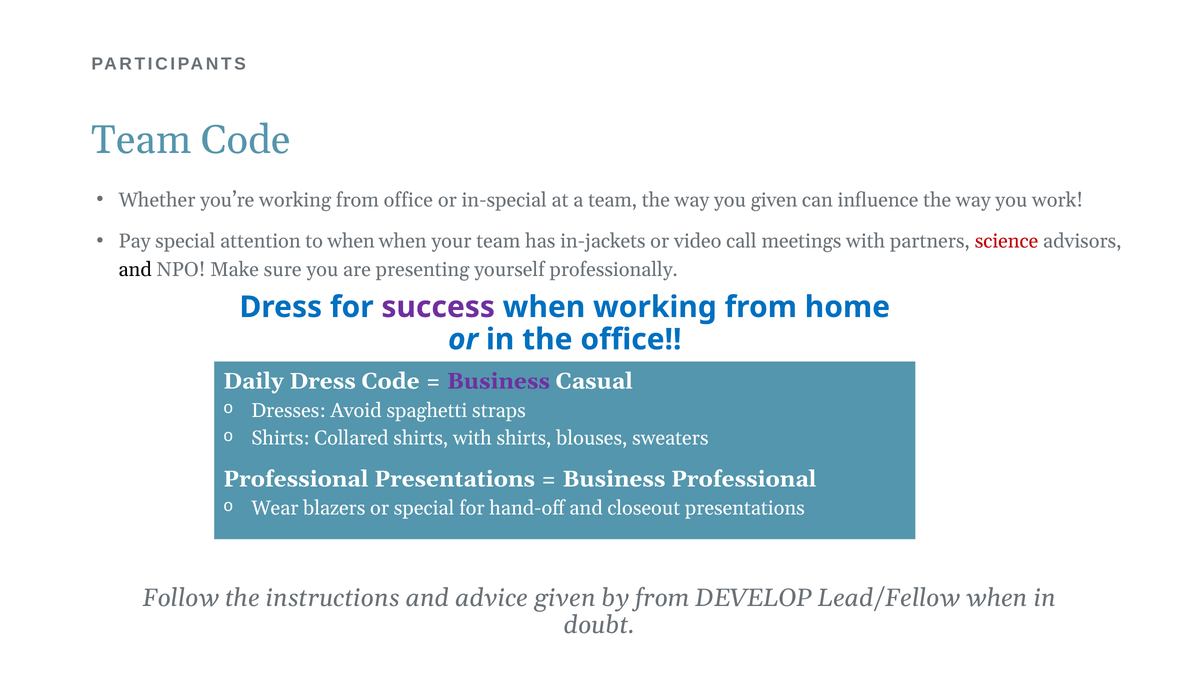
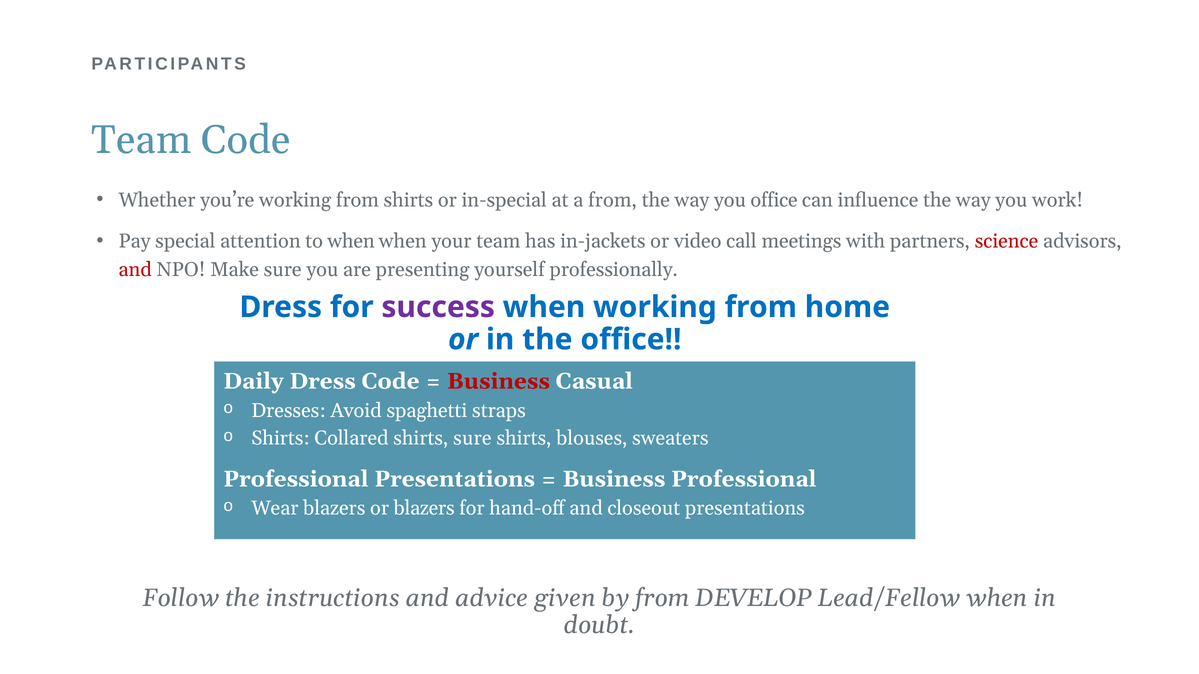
from office: office -> shirts
a team: team -> from
you given: given -> office
and at (135, 270) colour: black -> red
Business at (498, 381) colour: purple -> red
shirts with: with -> sure
or special: special -> blazers
